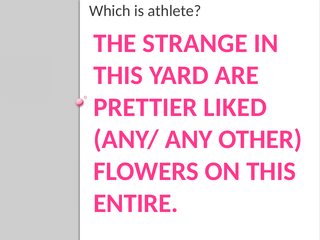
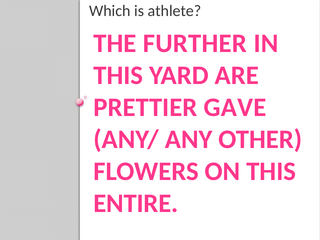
STRANGE: STRANGE -> FURTHER
LIKED: LIKED -> GAVE
